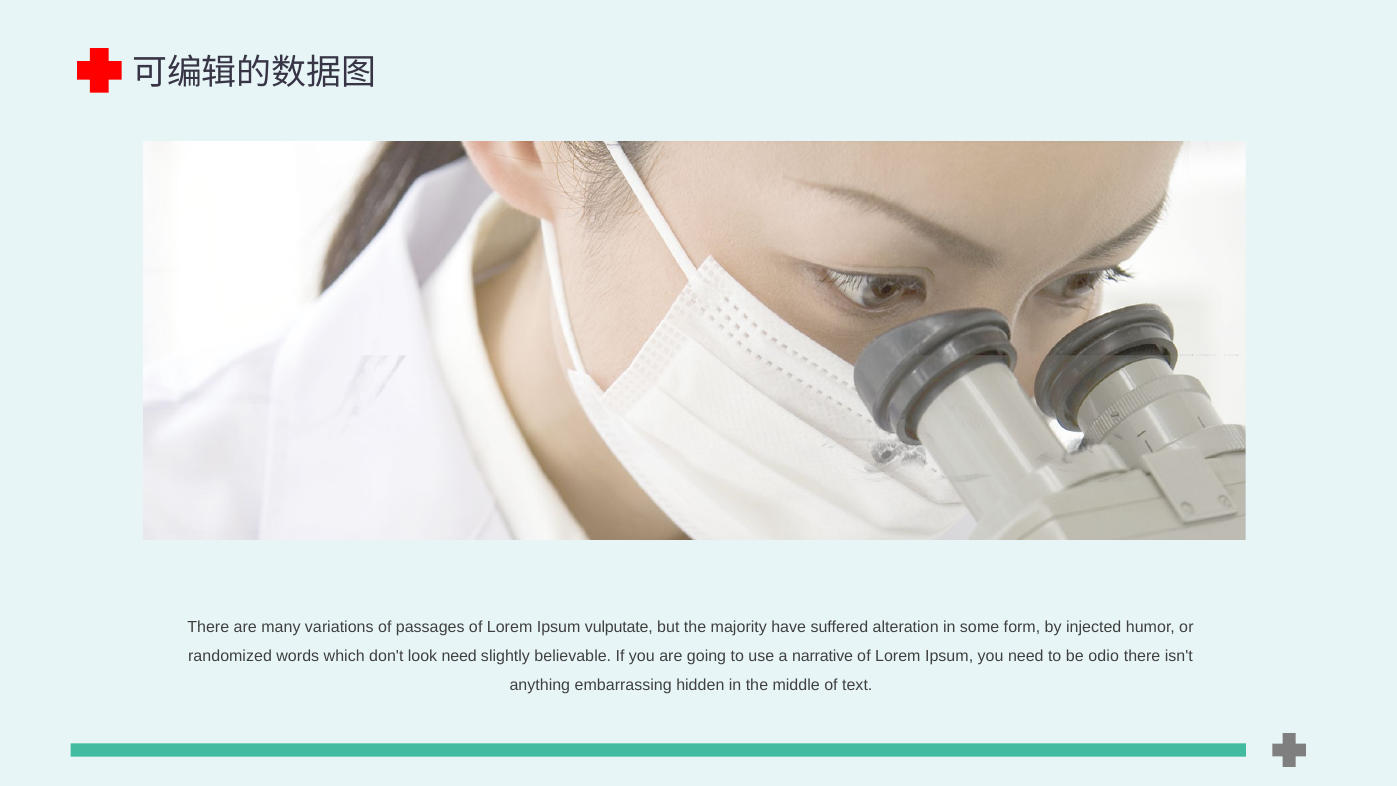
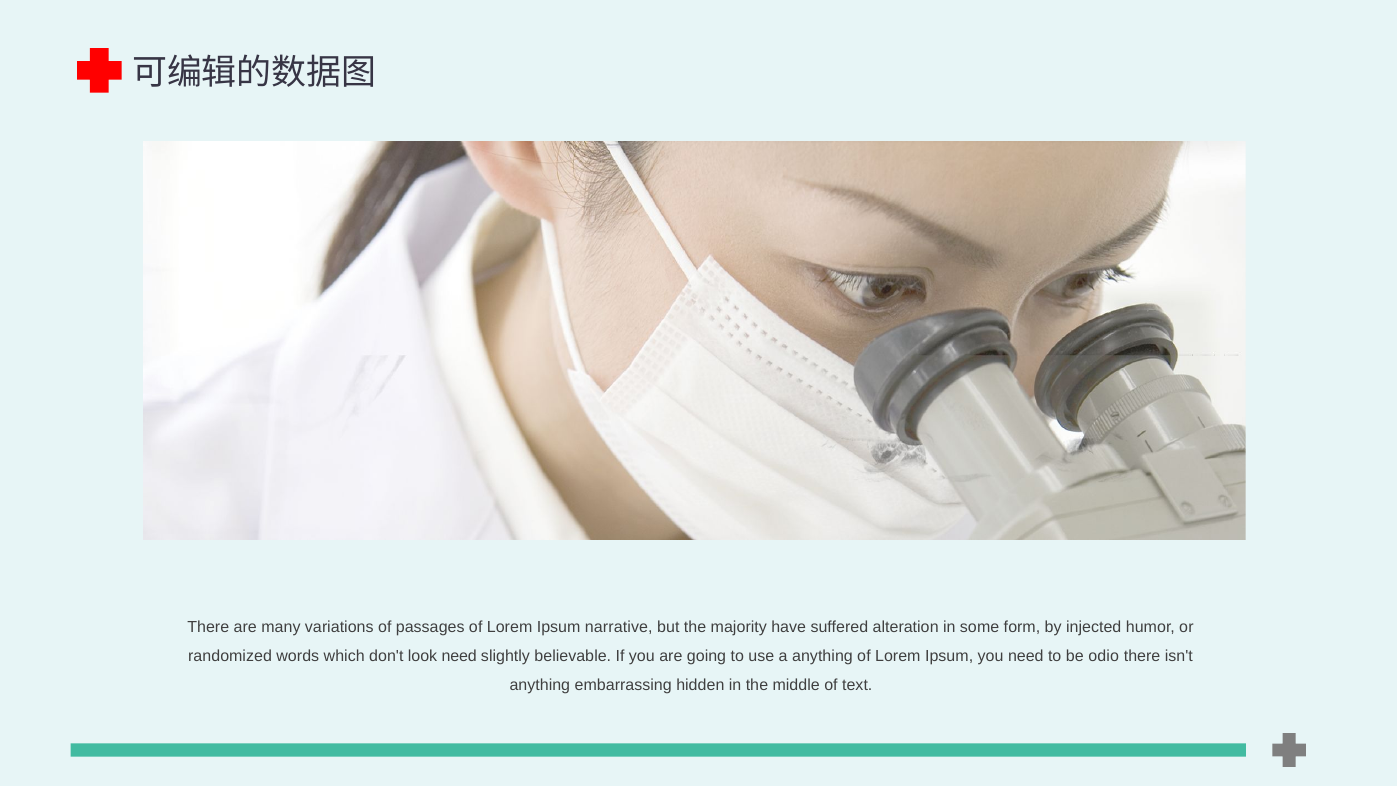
vulputate: vulputate -> narrative
a narrative: narrative -> anything
